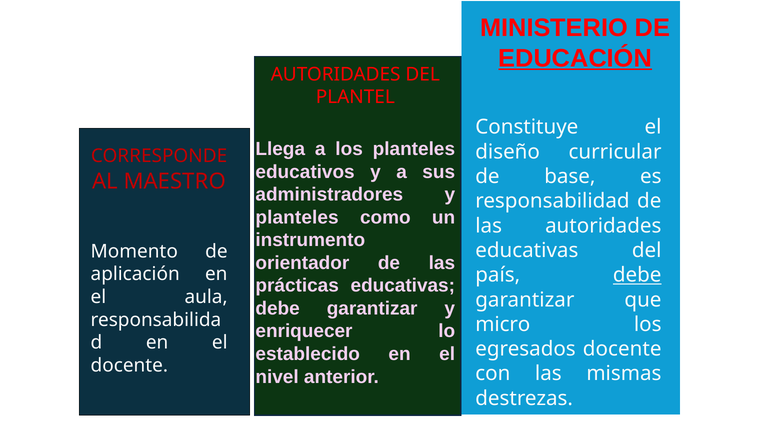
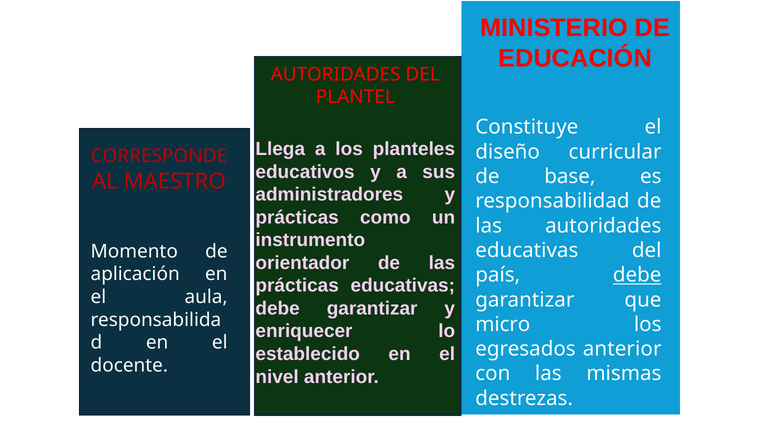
EDUCACIÓN underline: present -> none
planteles at (297, 218): planteles -> prácticas
egresados docente: docente -> anterior
